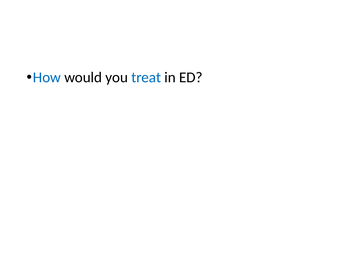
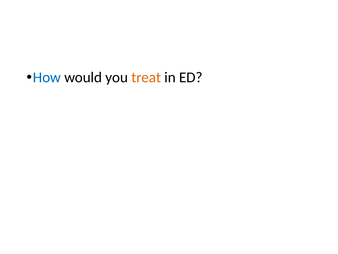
treat colour: blue -> orange
